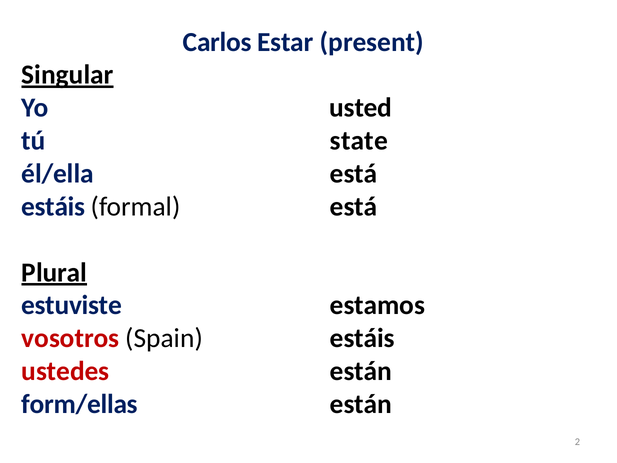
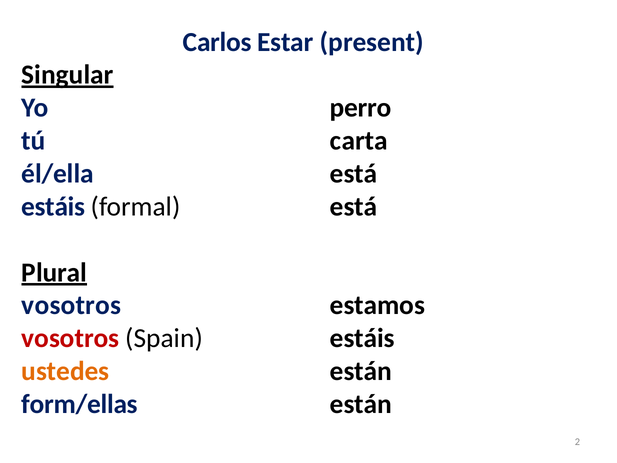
usted: usted -> perro
state: state -> carta
estuviste at (72, 305): estuviste -> vosotros
ustedes colour: red -> orange
